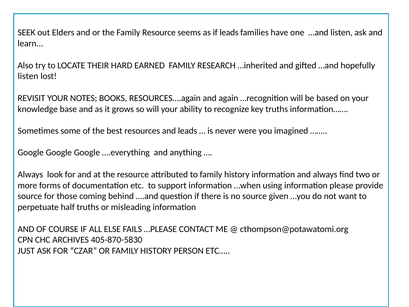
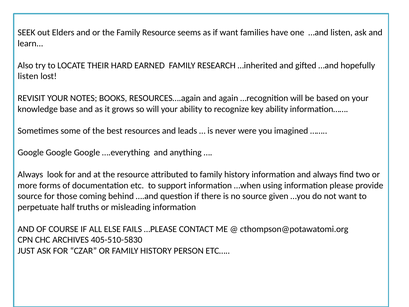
if leads: leads -> want
key truths: truths -> ability
405-870-5830: 405-870-5830 -> 405-510-5830
